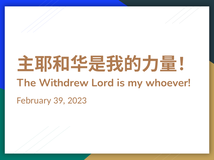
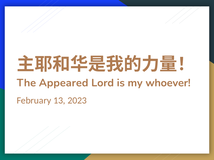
Withdrew: Withdrew -> Appeared
39: 39 -> 13
